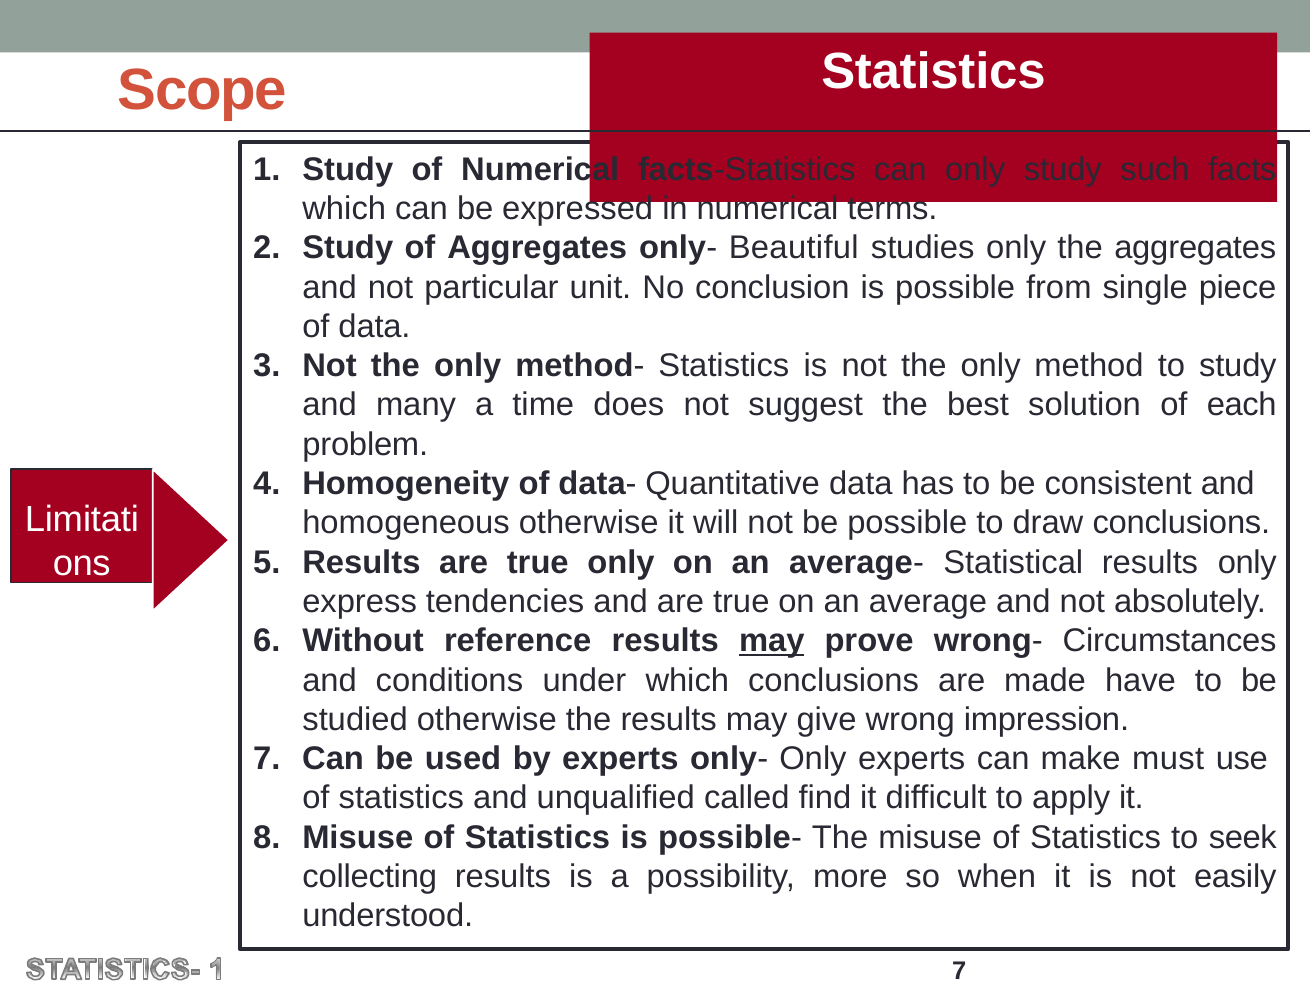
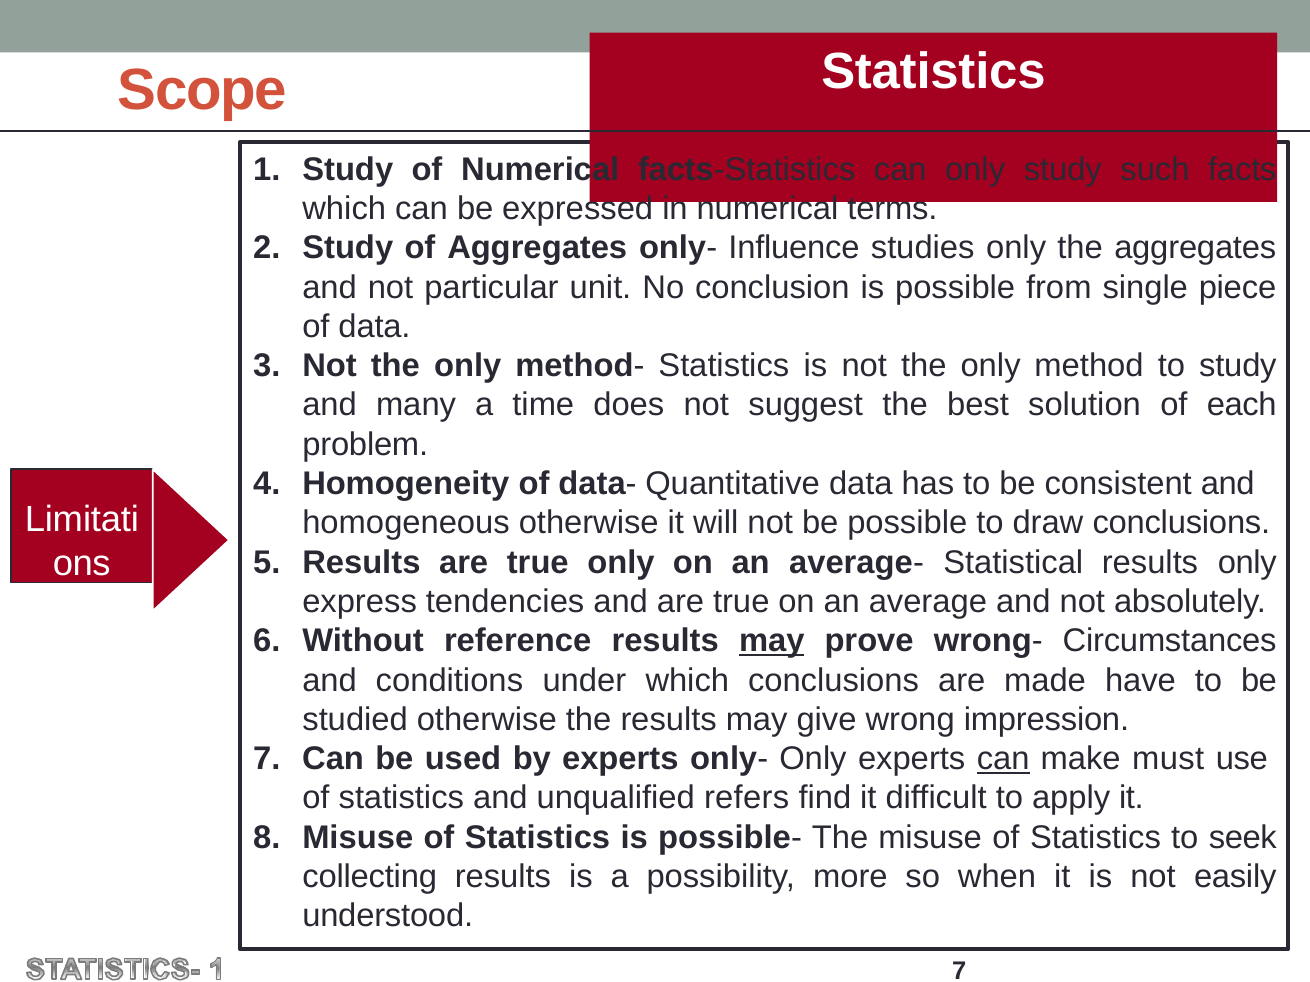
Beautiful: Beautiful -> Influence
can at (1003, 759) underline: none -> present
called: called -> refers
